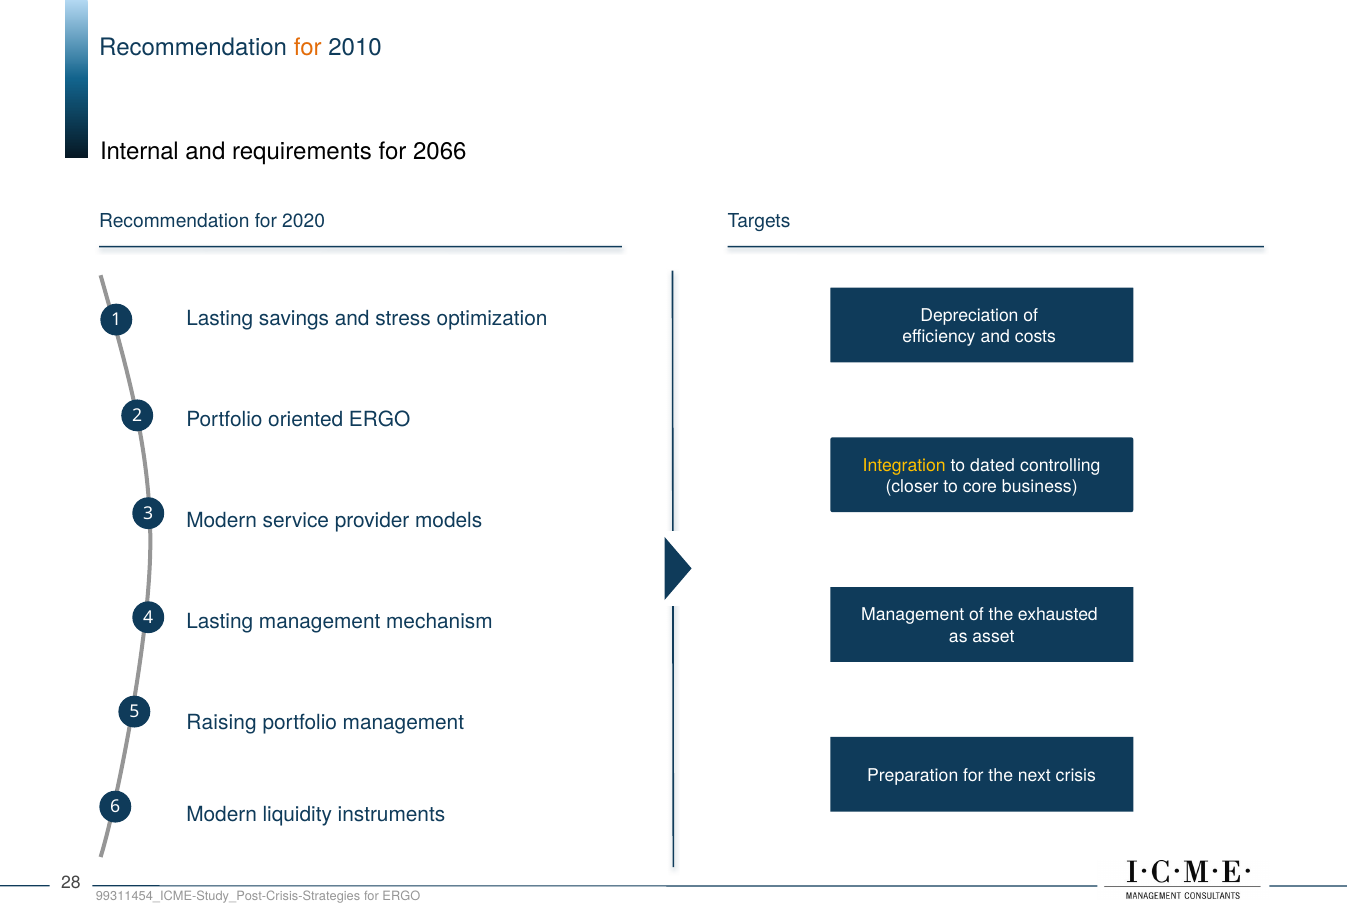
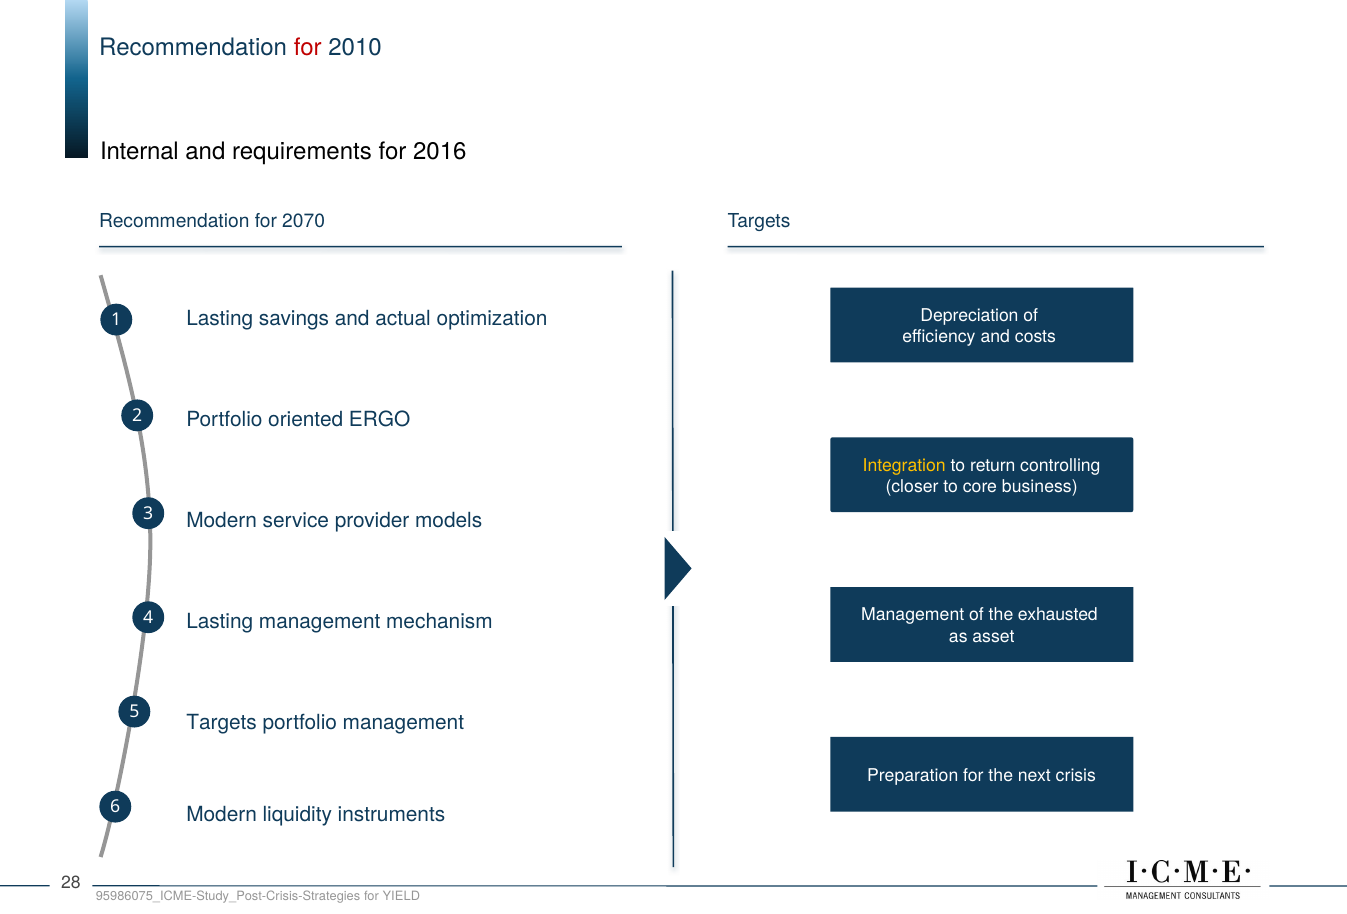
for at (308, 47) colour: orange -> red
2066: 2066 -> 2016
2020: 2020 -> 2070
stress: stress -> actual
dated: dated -> return
Raising at (222, 722): Raising -> Targets
99311454_ICME-Study_Post-Crisis-Strategies: 99311454_ICME-Study_Post-Crisis-Strategies -> 95986075_ICME-Study_Post-Crisis-Strategies
for ERGO: ERGO -> YIELD
